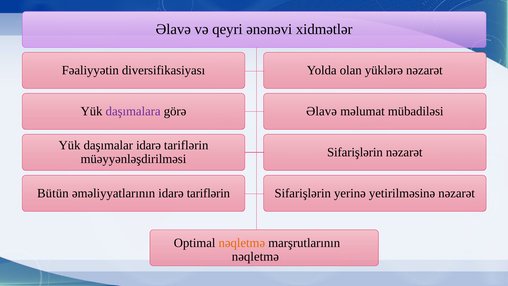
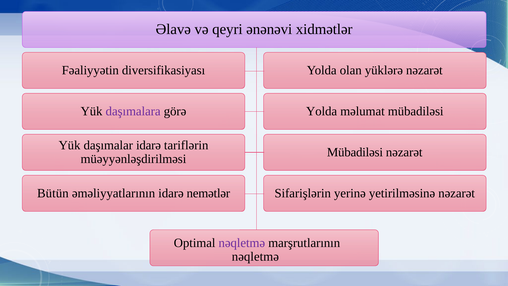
Əlavə at (322, 111): Əlavə -> Yolda
Sifarişlərin at (355, 152): Sifarişlərin -> Mübadiləsi
əməliyyatlarının idarə tariflərin: tariflərin -> nemətlər
nəqletmə at (242, 243) colour: orange -> purple
